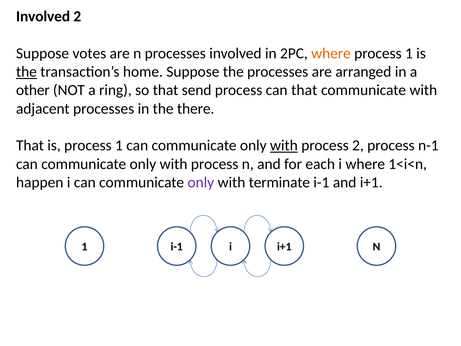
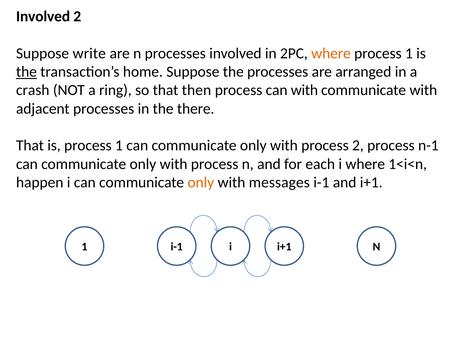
votes: votes -> write
other: other -> crash
send: send -> then
can that: that -> with
with at (284, 145) underline: present -> none
only at (201, 182) colour: purple -> orange
terminate: terminate -> messages
